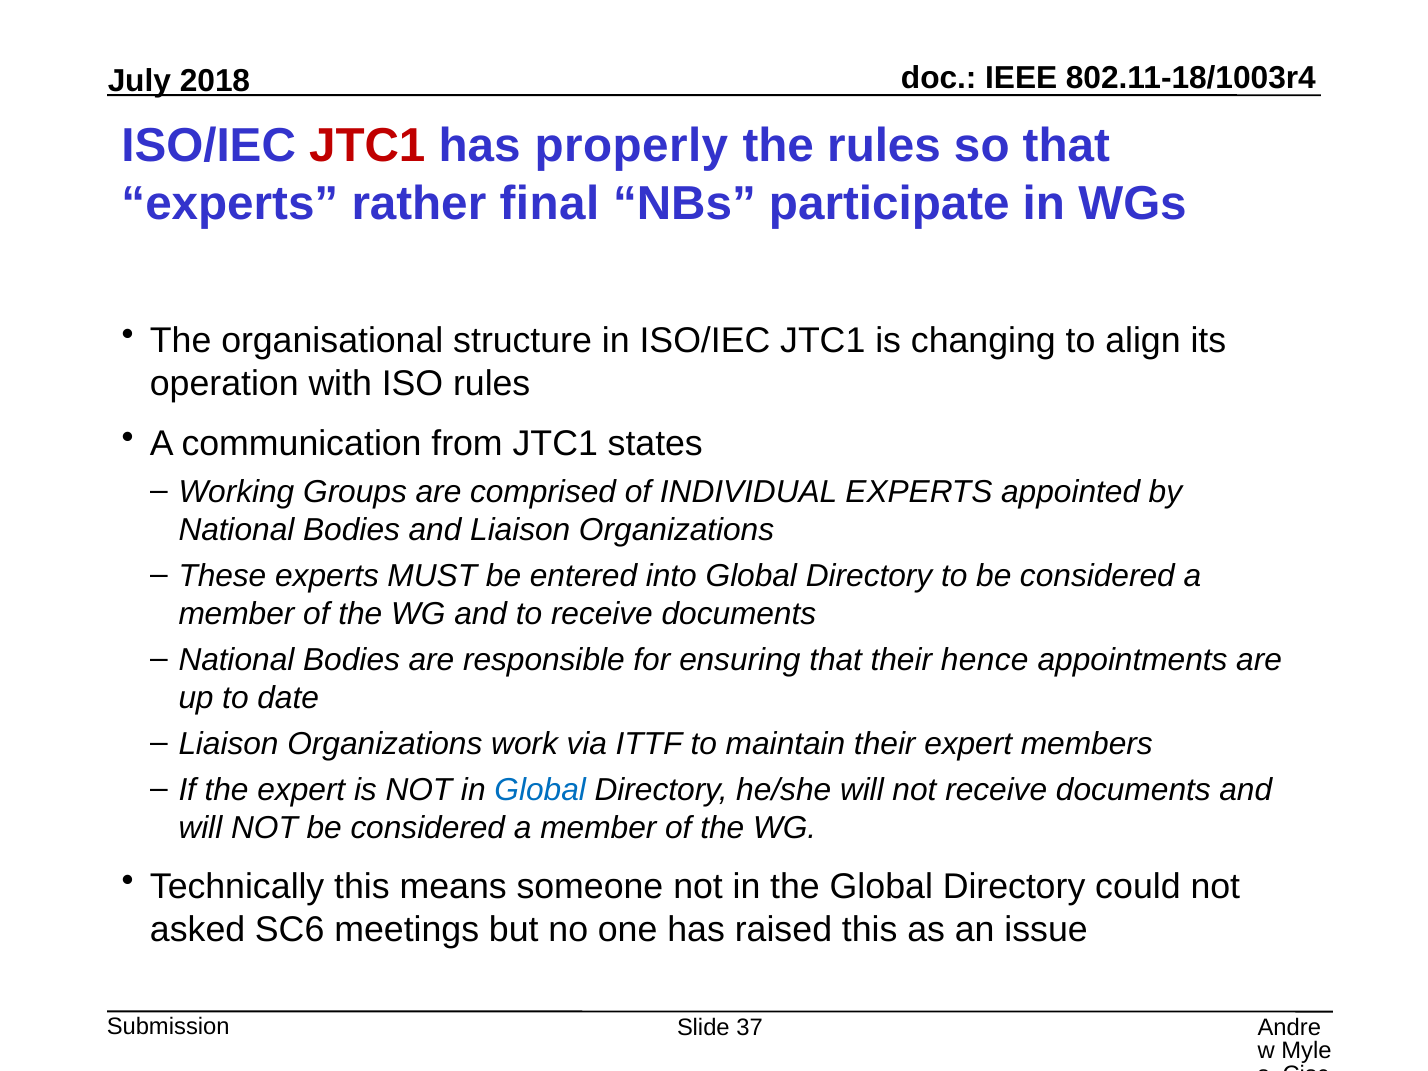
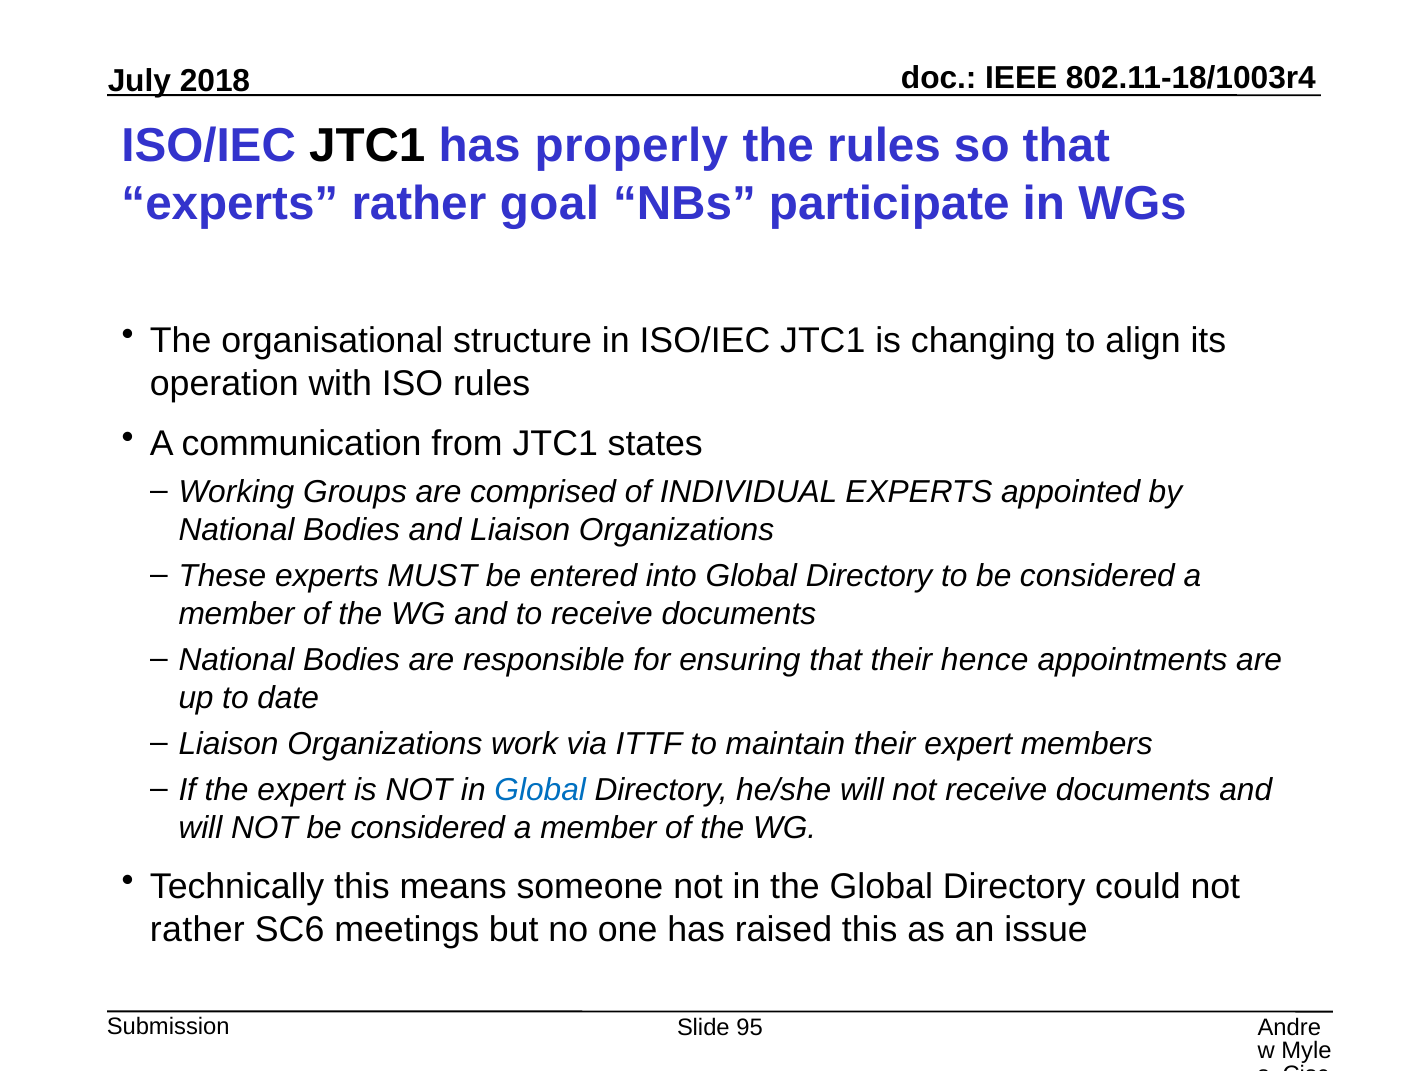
JTC1 at (367, 146) colour: red -> black
final: final -> goal
asked at (198, 930): asked -> rather
37: 37 -> 95
